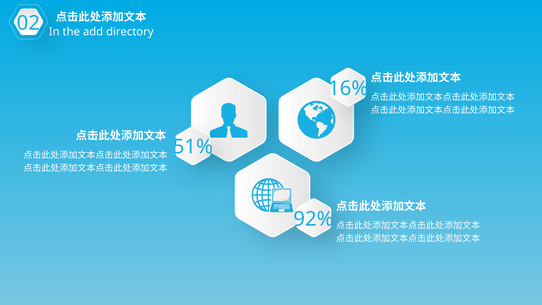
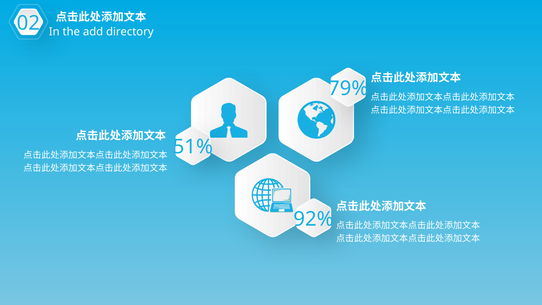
16%: 16% -> 79%
